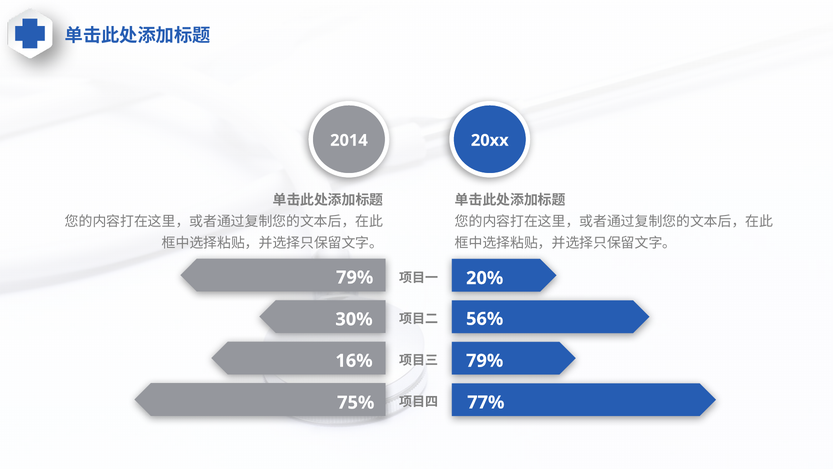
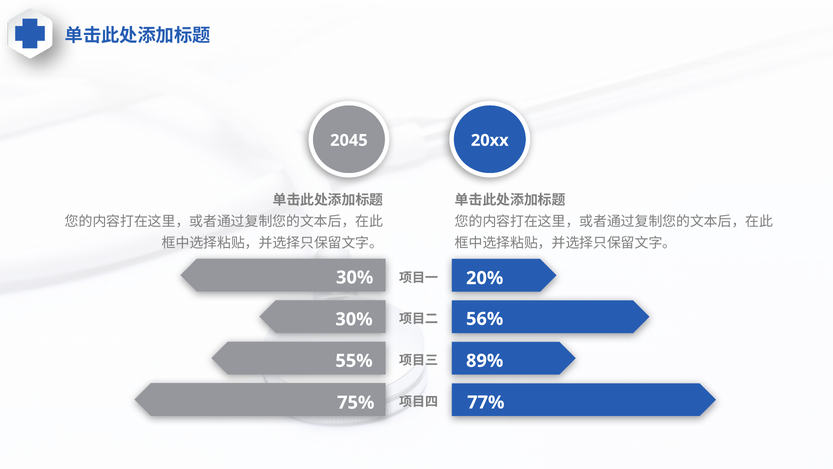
2014: 2014 -> 2045
79% at (355, 277): 79% -> 30%
16%: 16% -> 55%
79% at (485, 360): 79% -> 89%
